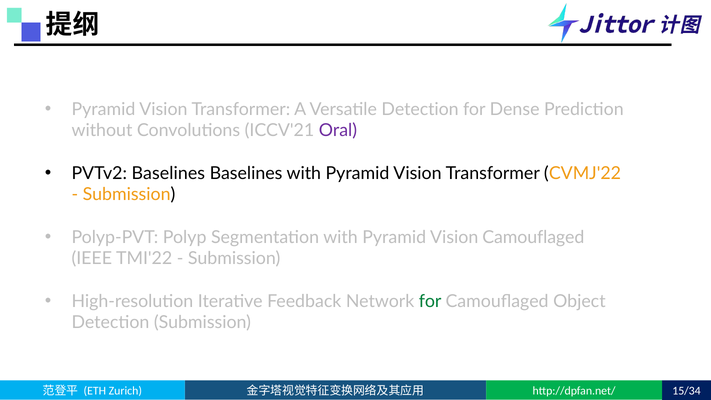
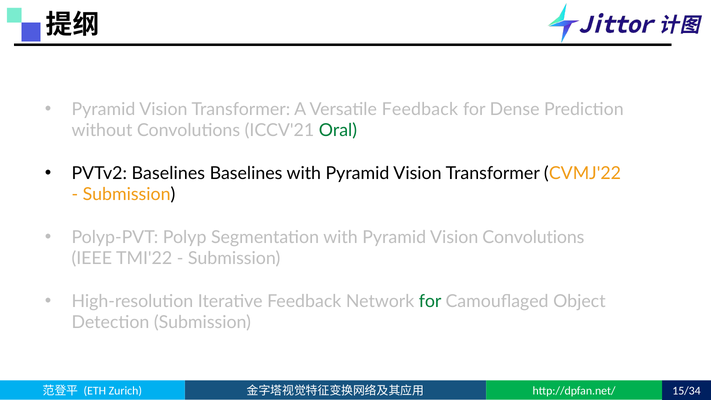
Versatile Detection: Detection -> Feedback
Oral colour: purple -> green
Vision Camouflaged: Camouflaged -> Convolutions
